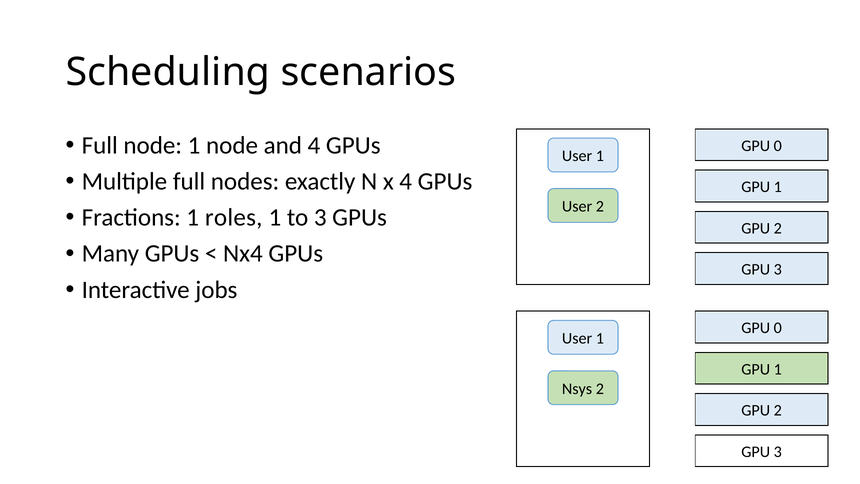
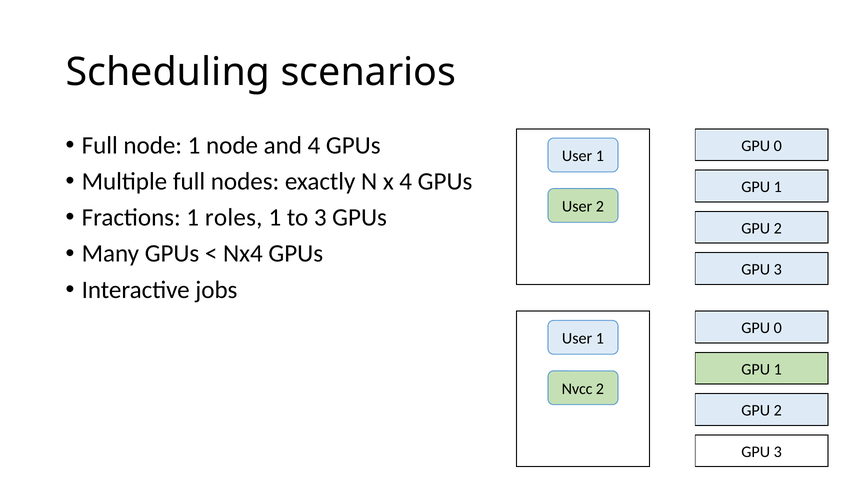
Nsys: Nsys -> Nvcc
